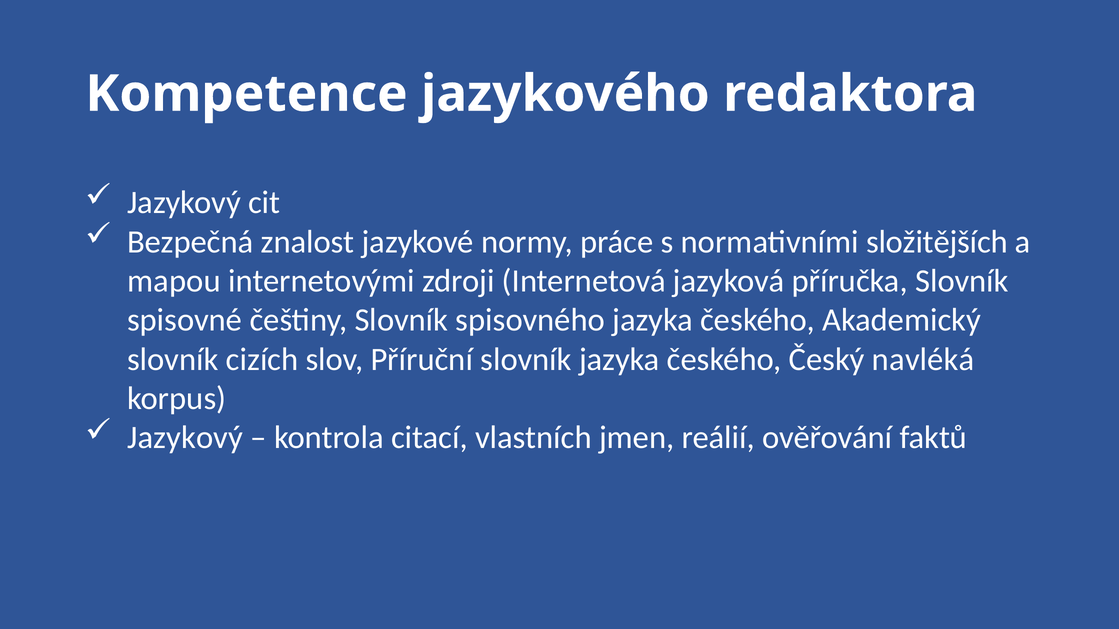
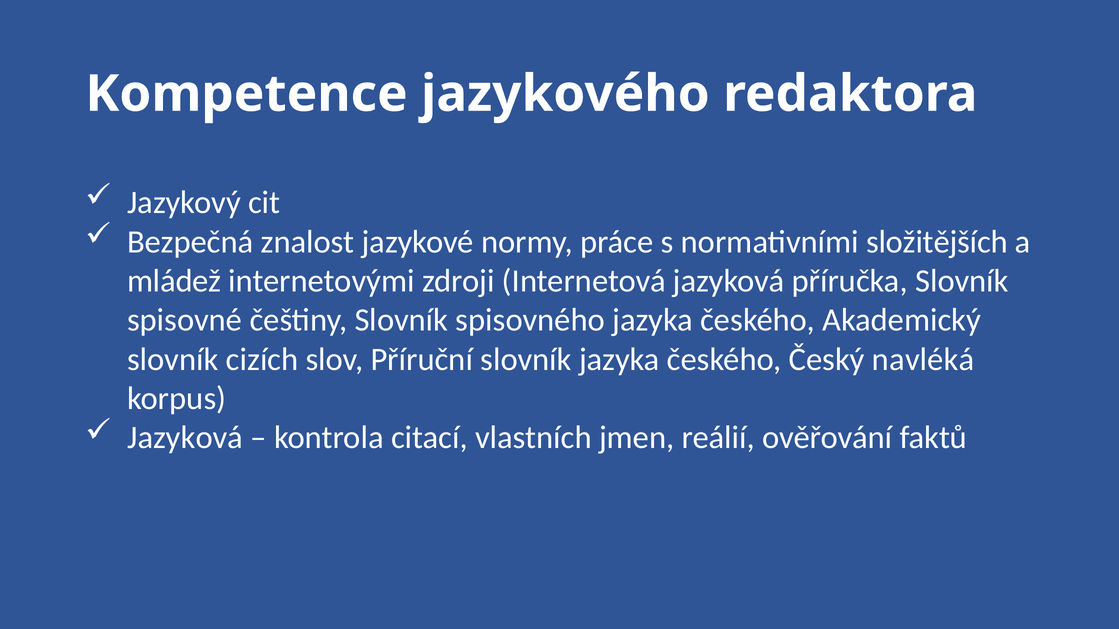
mapou: mapou -> mládež
Jazykový at (185, 438): Jazykový -> Jazyková
